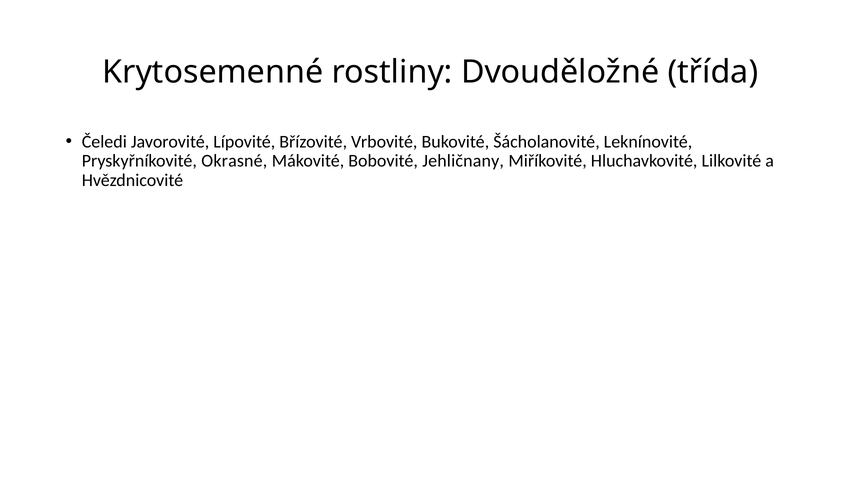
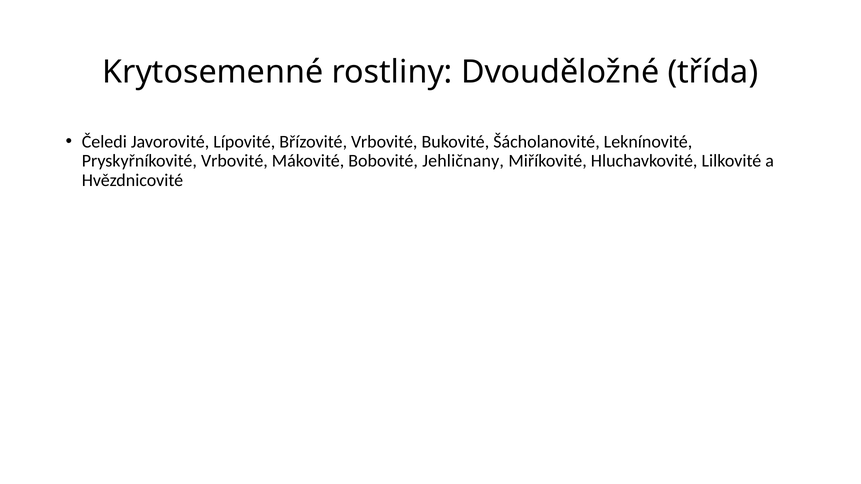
Pryskyřníkovité Okrasné: Okrasné -> Vrbovité
